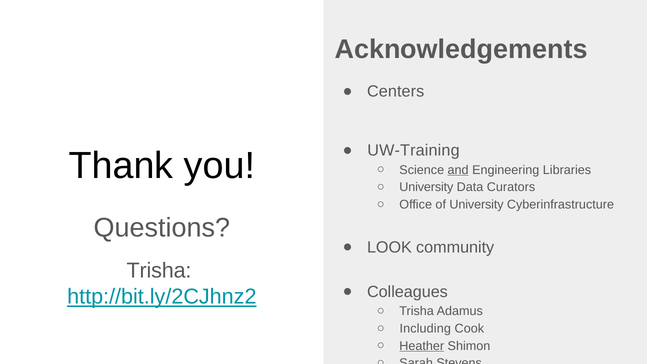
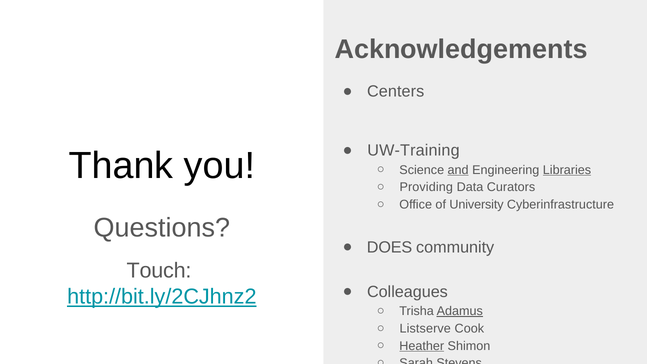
Libraries underline: none -> present
University at (426, 187): University -> Providing
LOOK: LOOK -> DOES
Trisha at (159, 271): Trisha -> Touch
Adamus underline: none -> present
Including: Including -> Listserve
